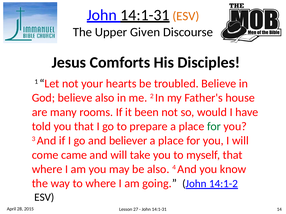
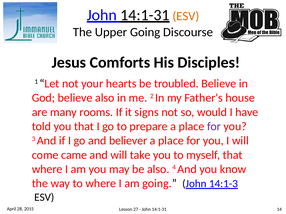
Upper Given: Given -> Going
been: been -> signs
for at (214, 127) colour: green -> purple
14:1-2: 14:1-2 -> 14:1-3
